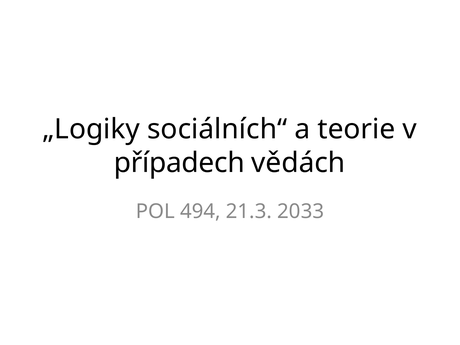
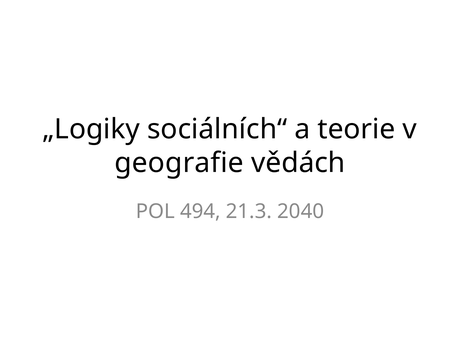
případech: případech -> geografie
2033: 2033 -> 2040
